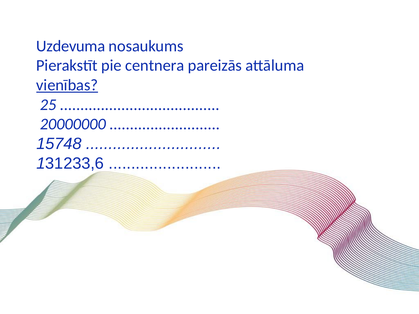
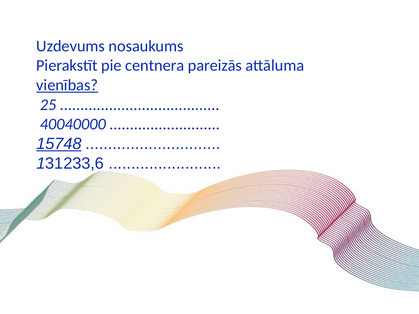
Uzdevuma: Uzdevuma -> Uzdevums
20000000: 20000000 -> 40040000
15748 underline: none -> present
